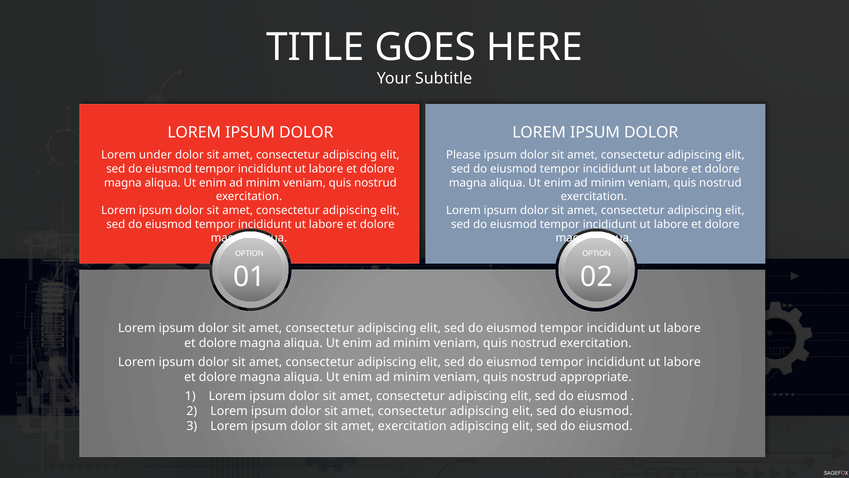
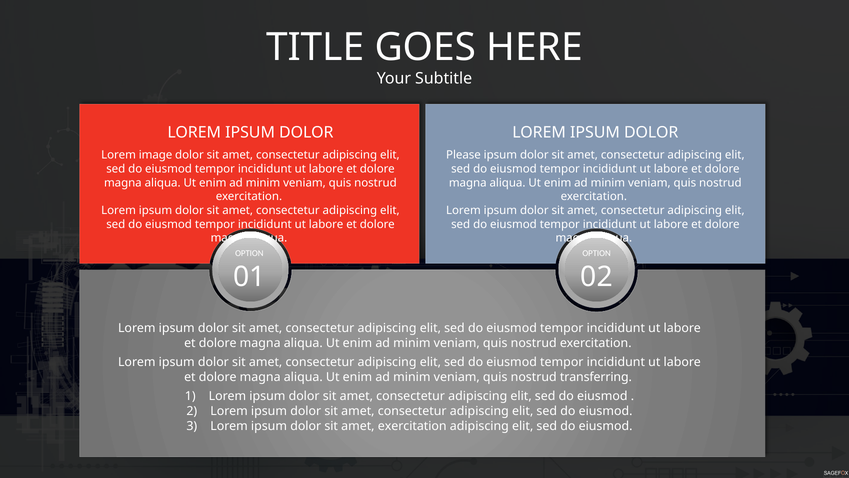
under: under -> image
appropriate: appropriate -> transferring
